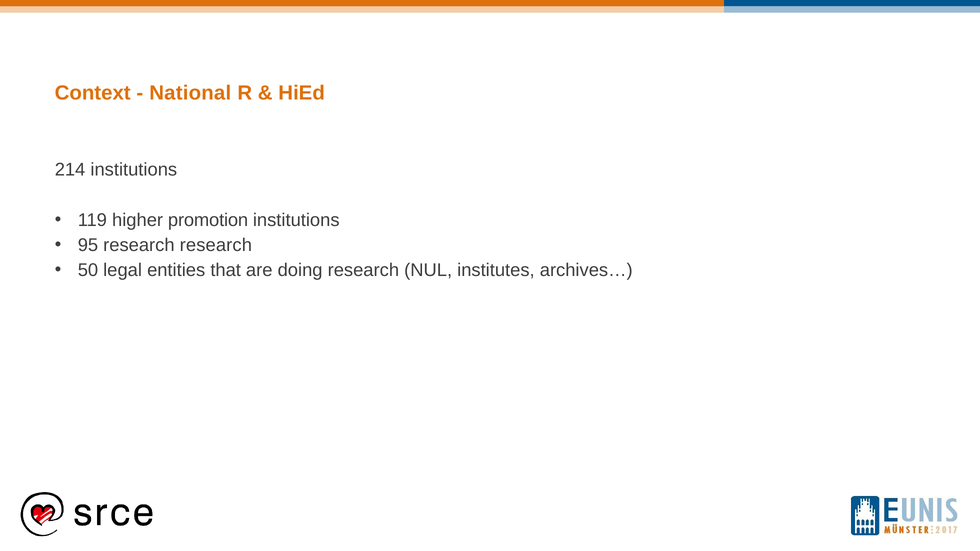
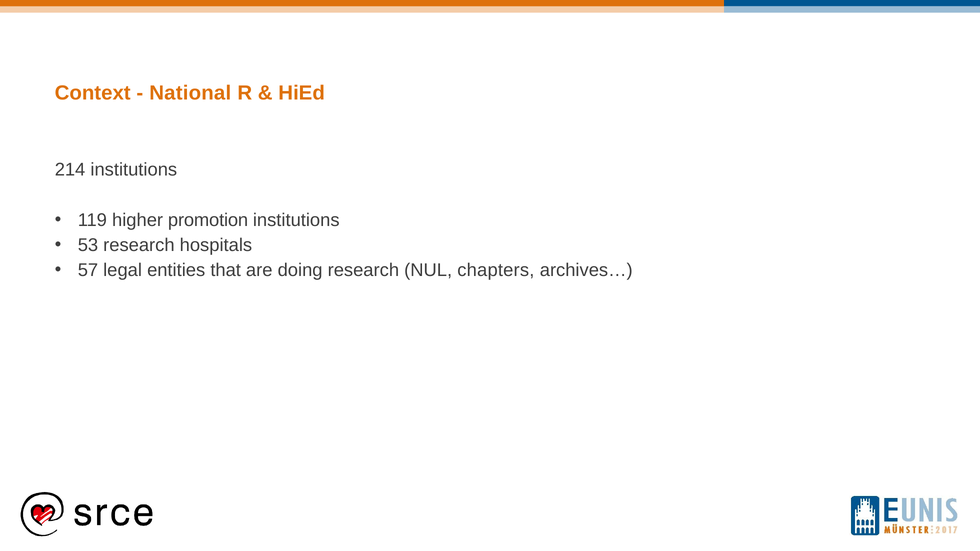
95: 95 -> 53
research research: research -> hospitals
50: 50 -> 57
institutes: institutes -> chapters
